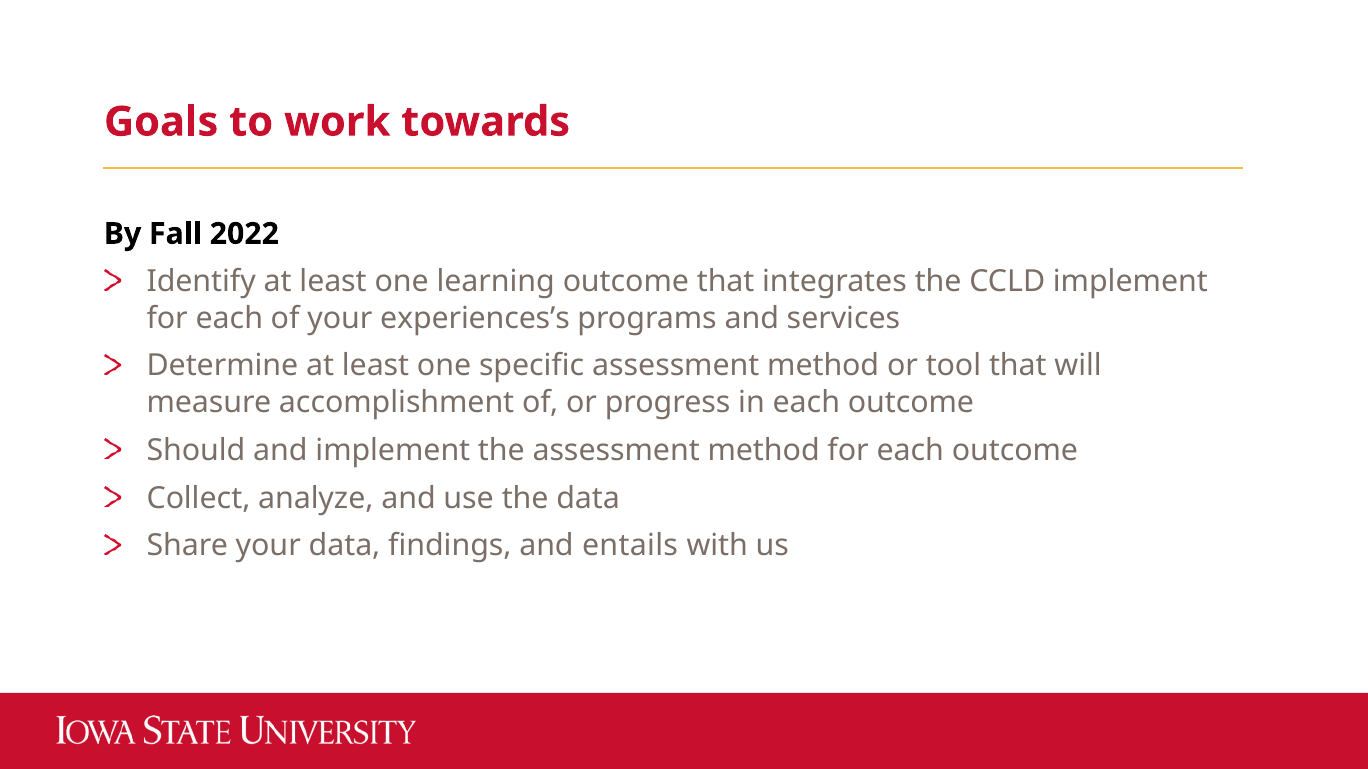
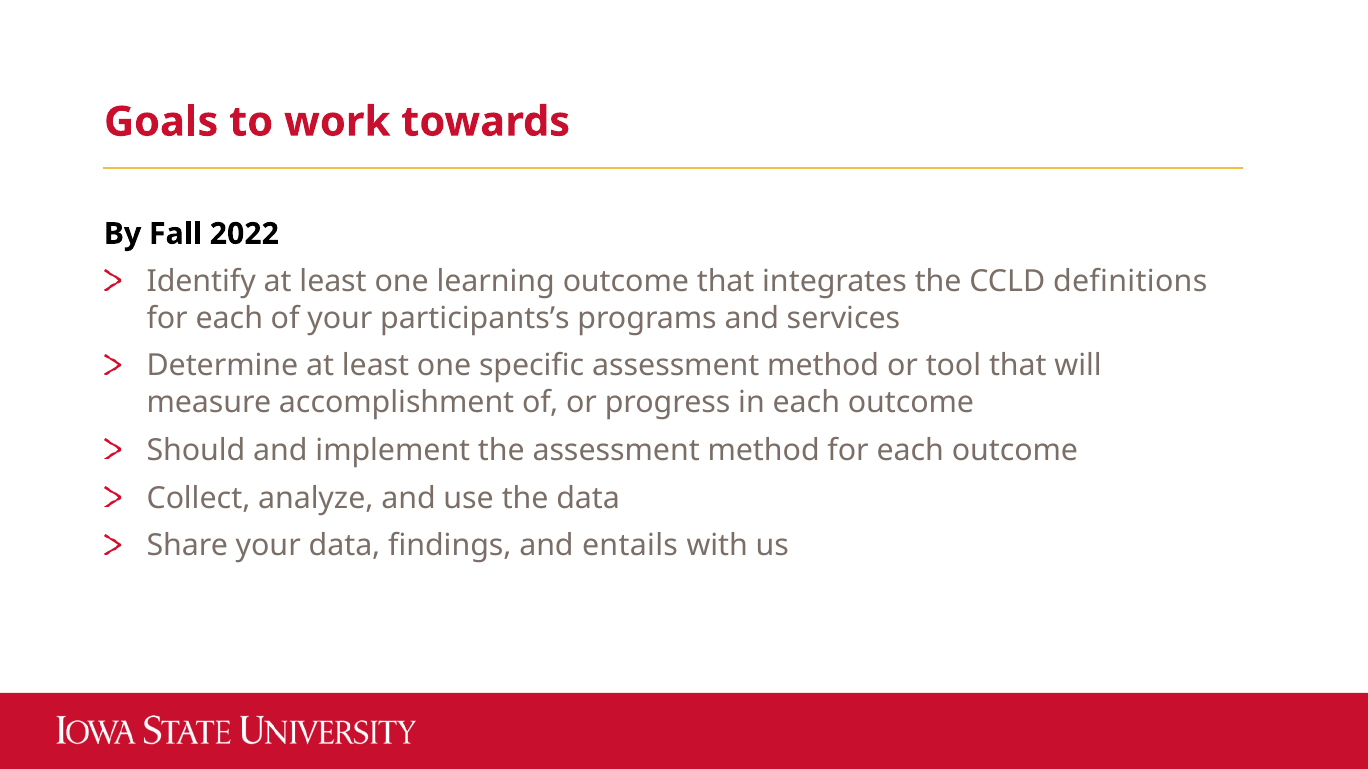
CCLD implement: implement -> definitions
experiences’s: experiences’s -> participants’s
